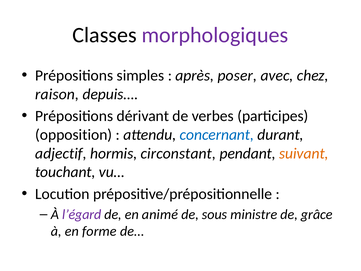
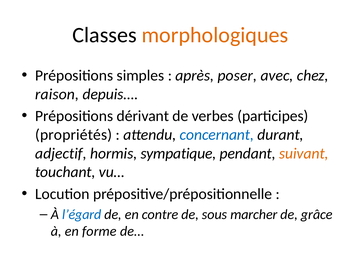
morphologiques colour: purple -> orange
opposition: opposition -> propriétés
circonstant: circonstant -> sympatique
l’égard colour: purple -> blue
animé: animé -> contre
ministre: ministre -> marcher
